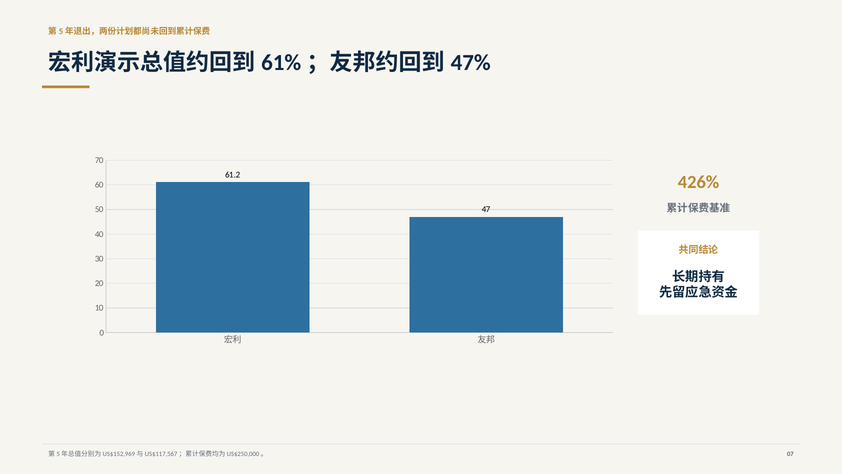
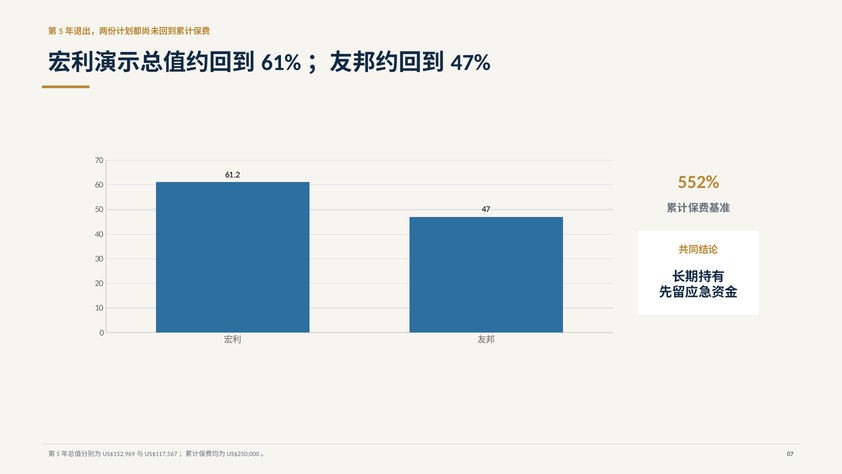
426%: 426% -> 552%
